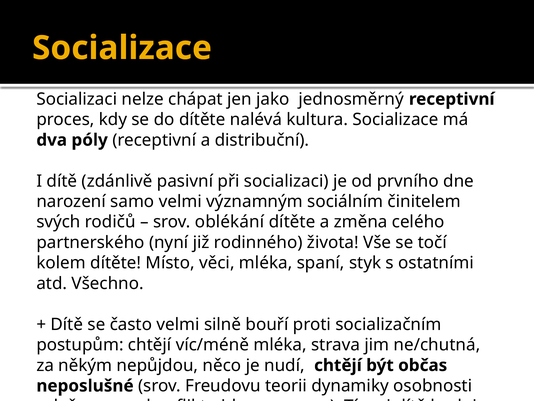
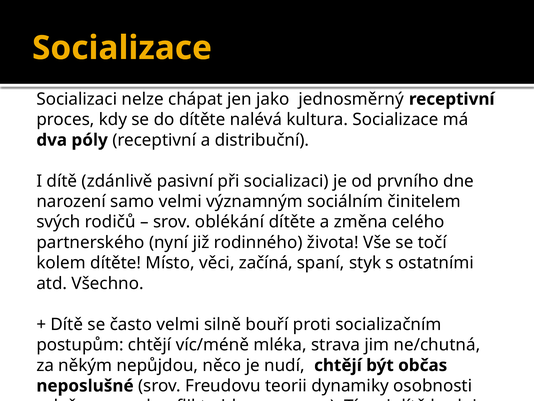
věci mléka: mléka -> začíná
